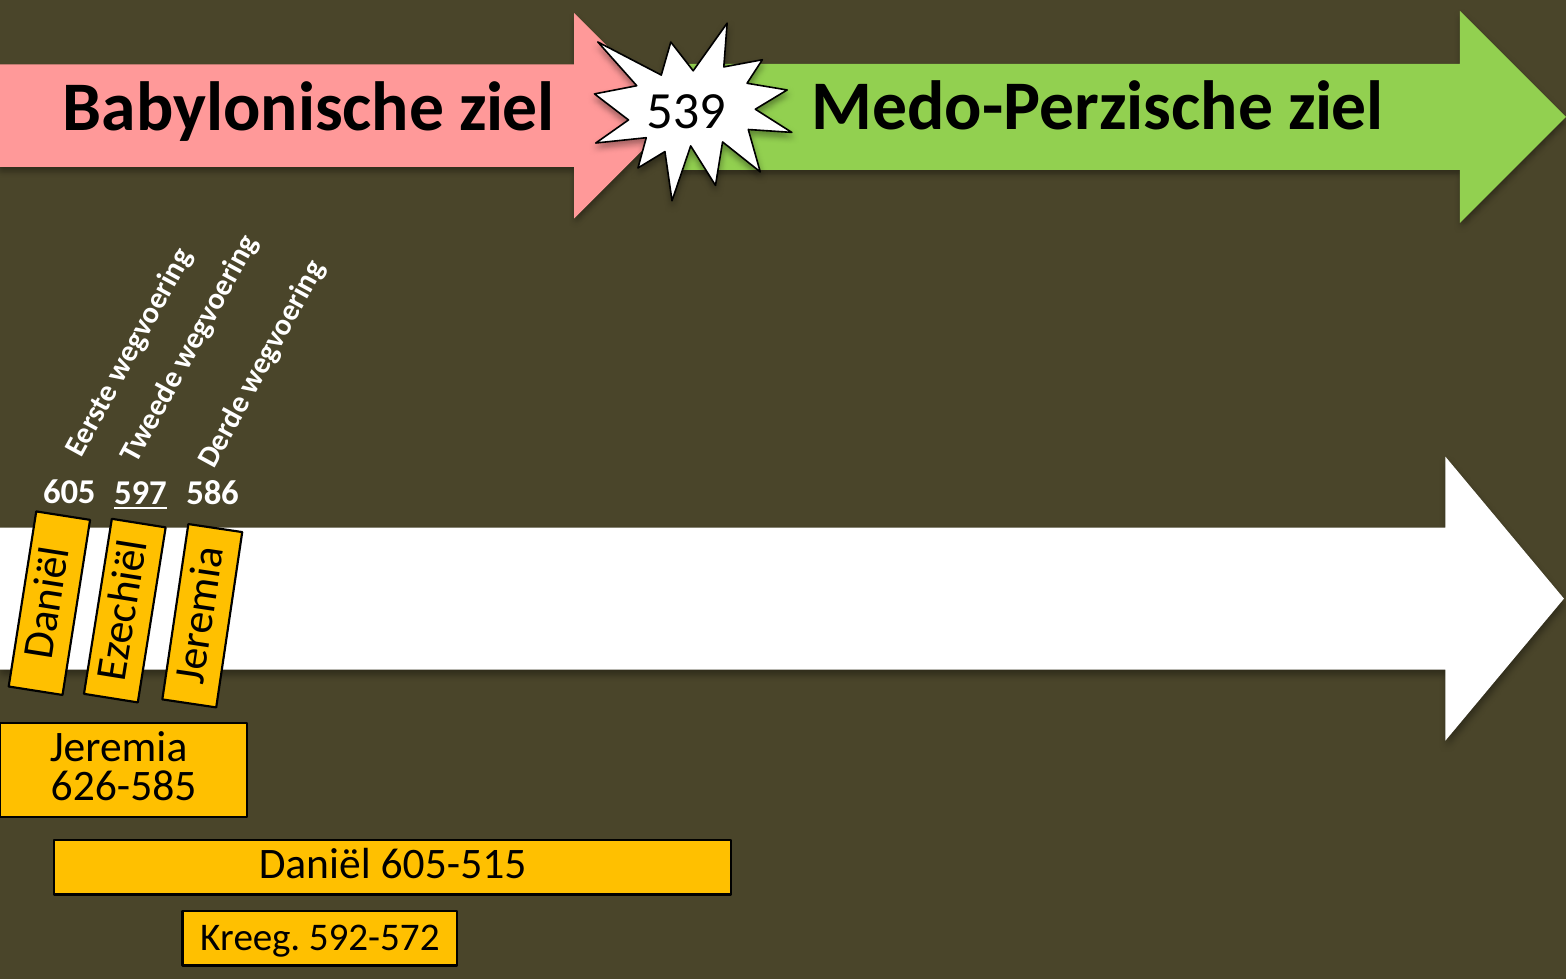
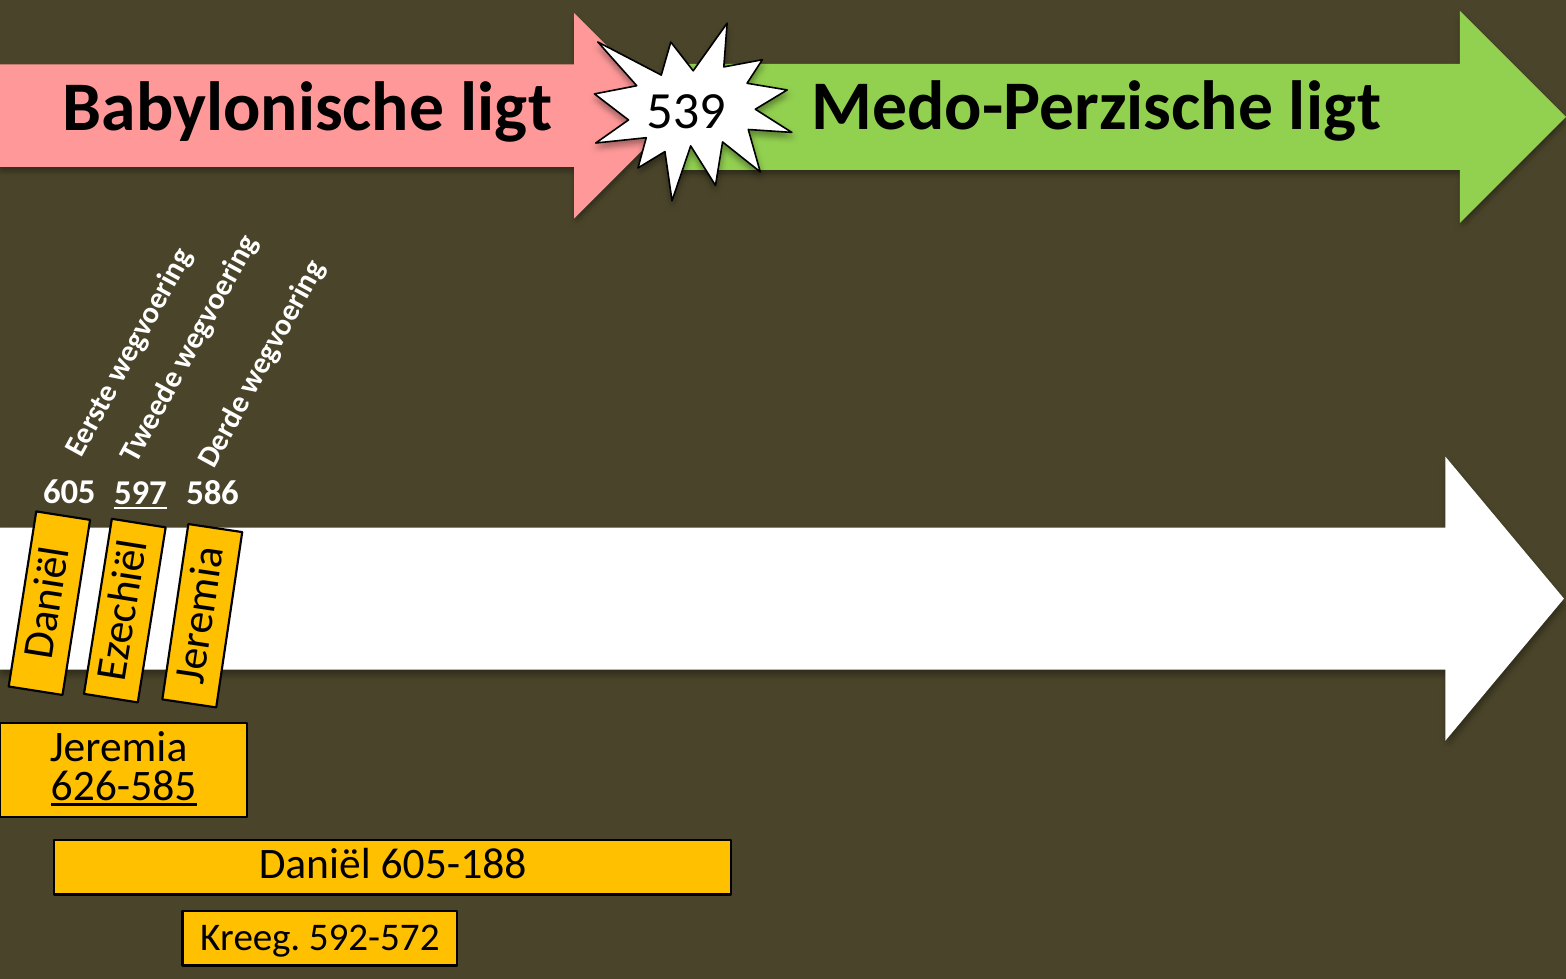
Medo-Perzische ziel: ziel -> ligt
Babylonische ziel: ziel -> ligt
626-585 underline: none -> present
605-515: 605-515 -> 605-188
